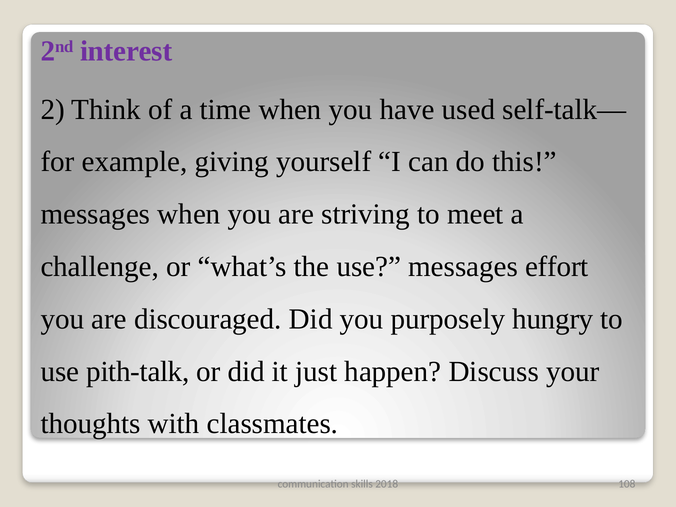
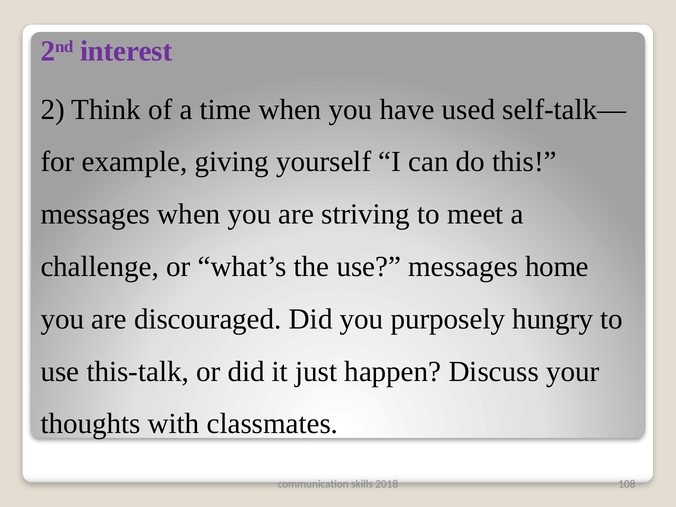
effort: effort -> home
pith-talk: pith-talk -> this-talk
